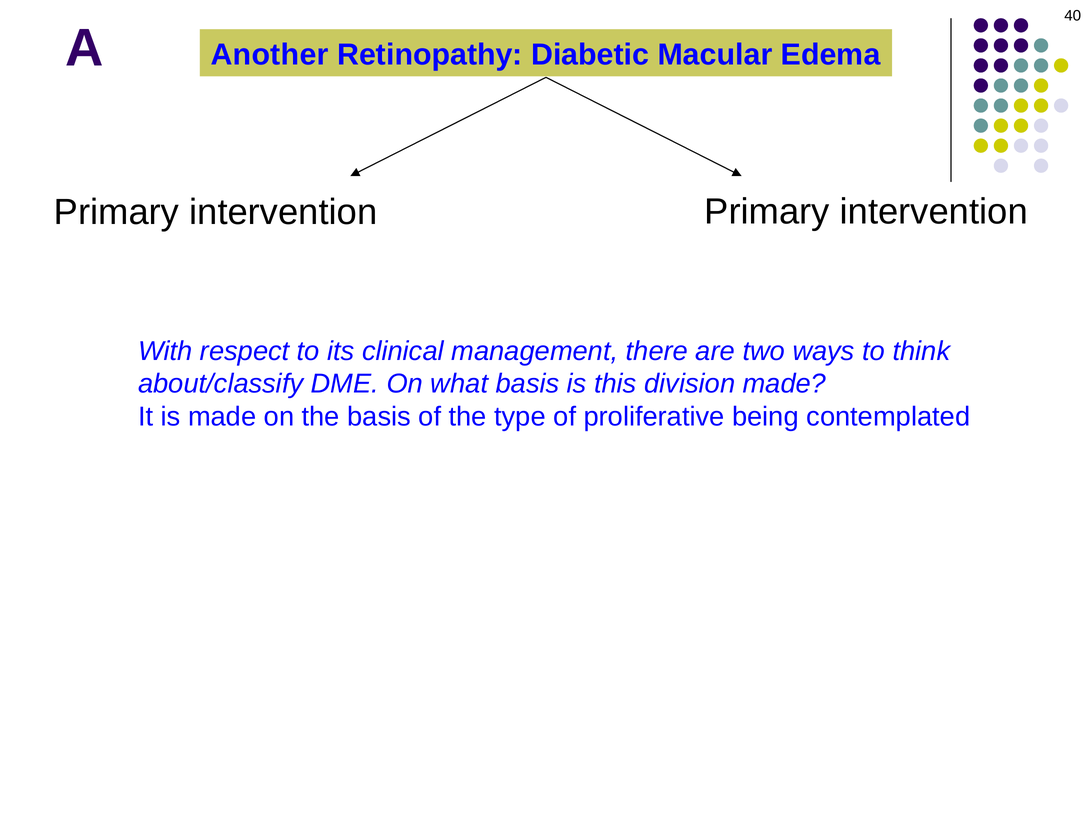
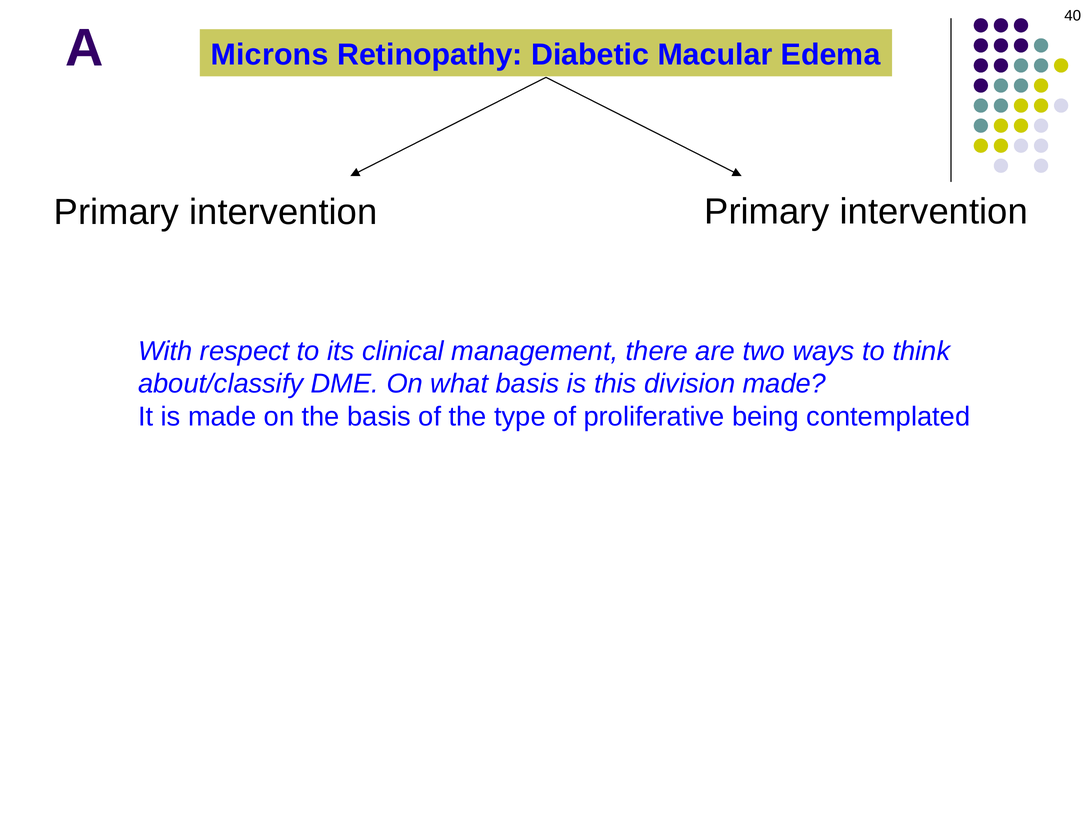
Another: Another -> Microns
